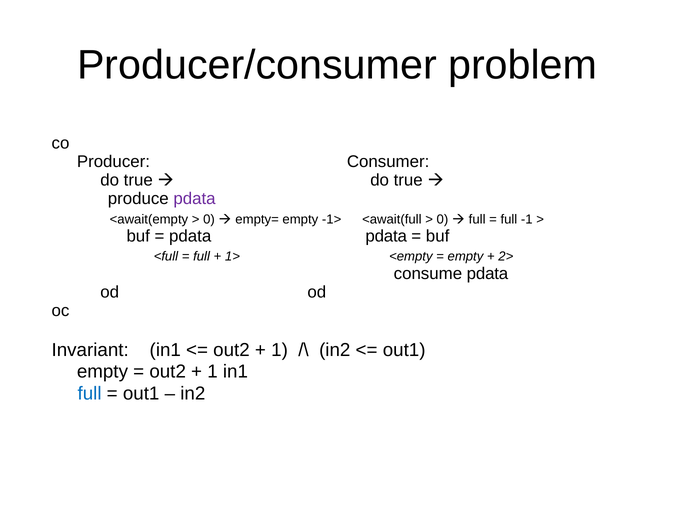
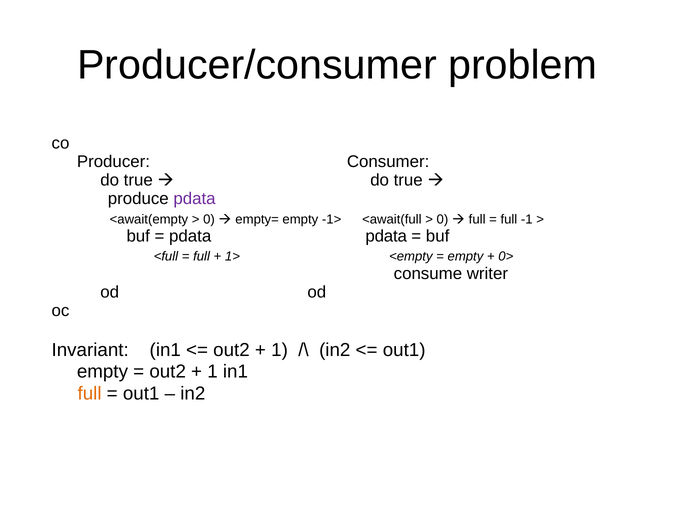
2>: 2> -> 0>
consume pdata: pdata -> writer
full at (90, 394) colour: blue -> orange
